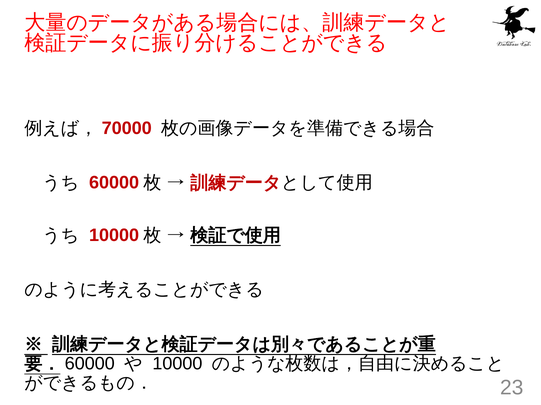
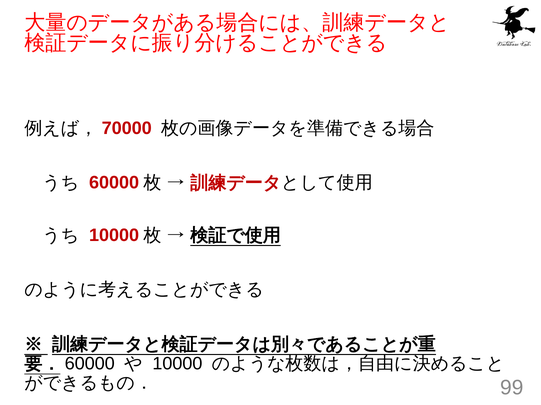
23: 23 -> 99
